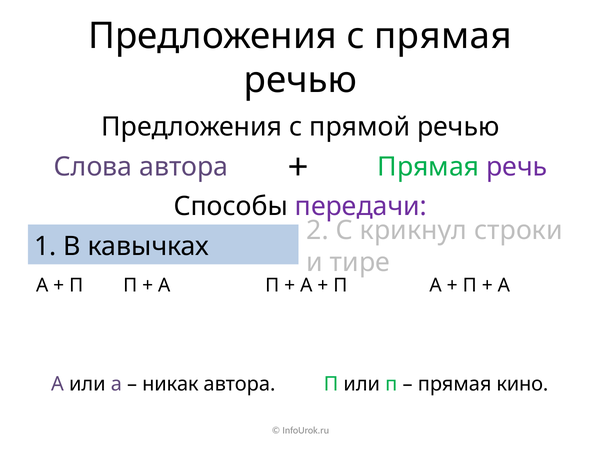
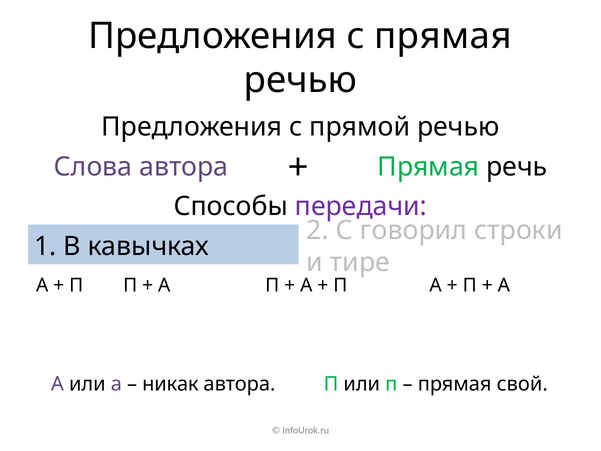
речь colour: purple -> black
крикнул: крикнул -> говорил
кино: кино -> свой
